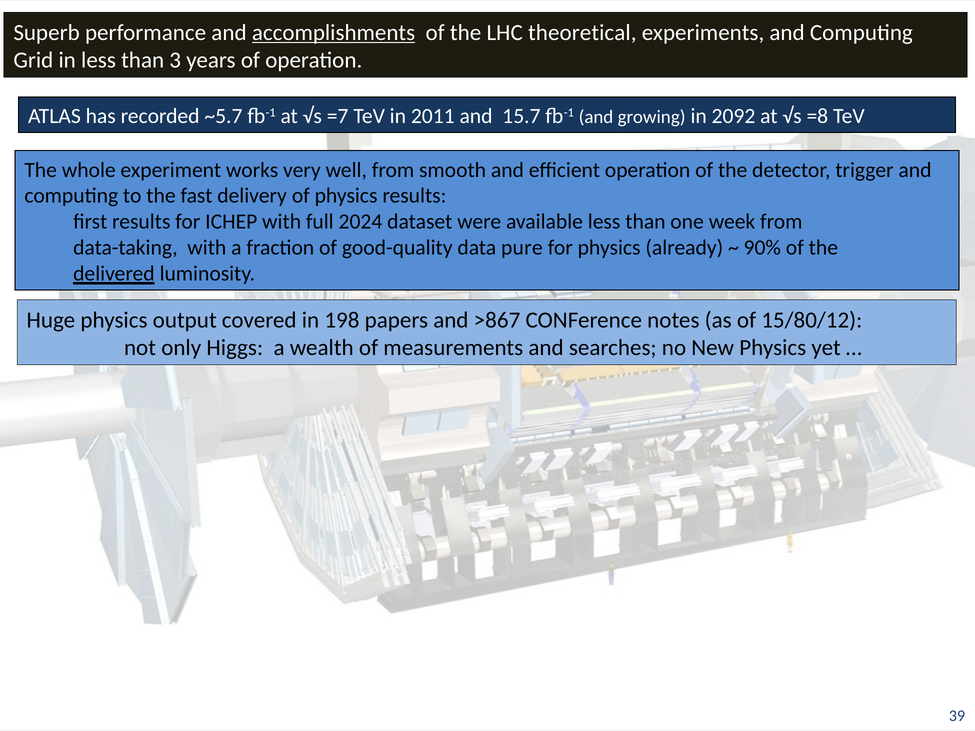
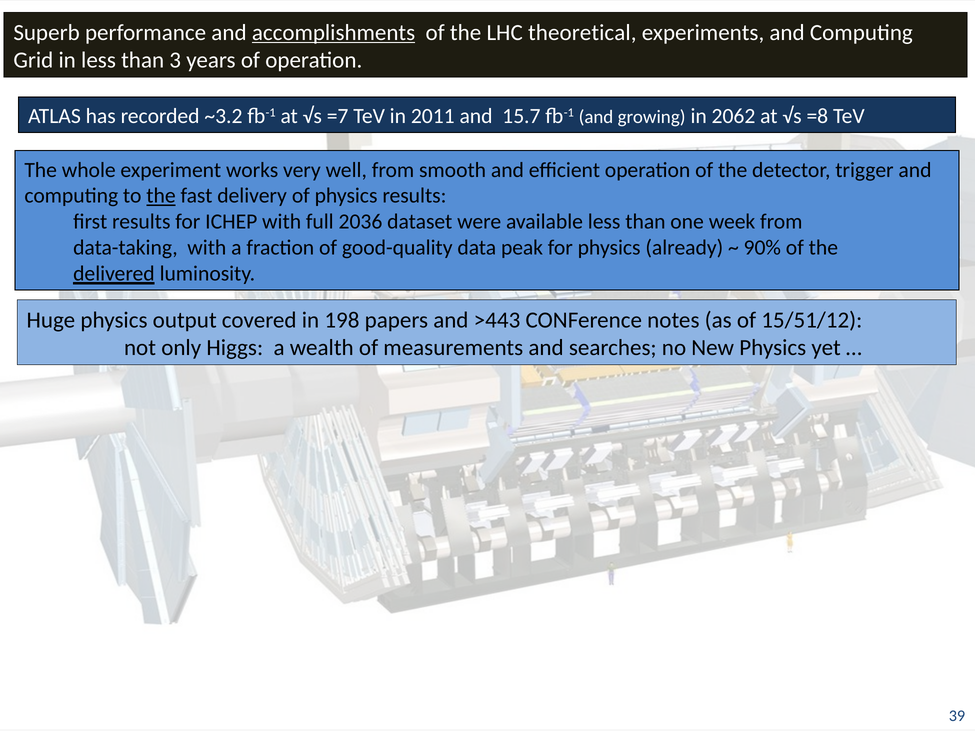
~5.7: ~5.7 -> ~3.2
2092: 2092 -> 2062
the at (161, 196) underline: none -> present
2024: 2024 -> 2036
pure: pure -> peak
>867: >867 -> >443
15/80/12: 15/80/12 -> 15/51/12
